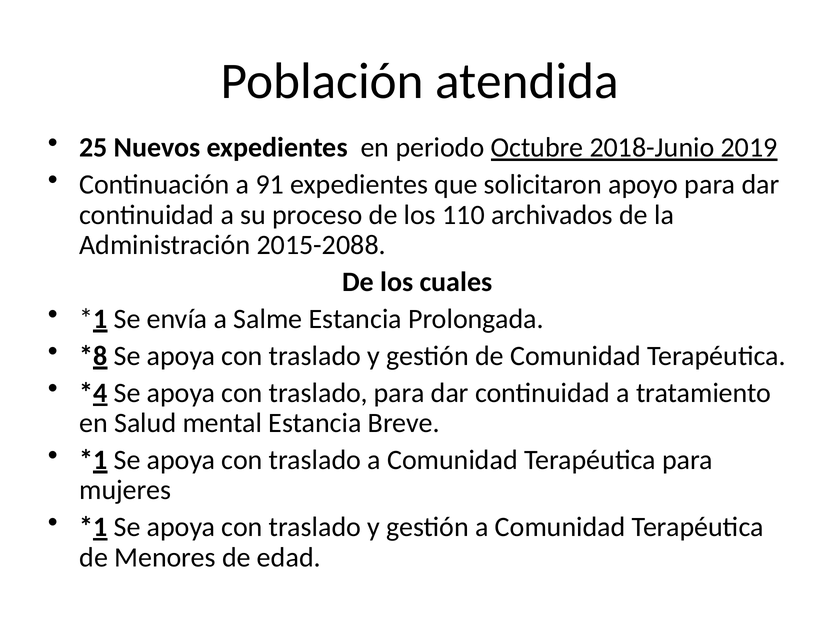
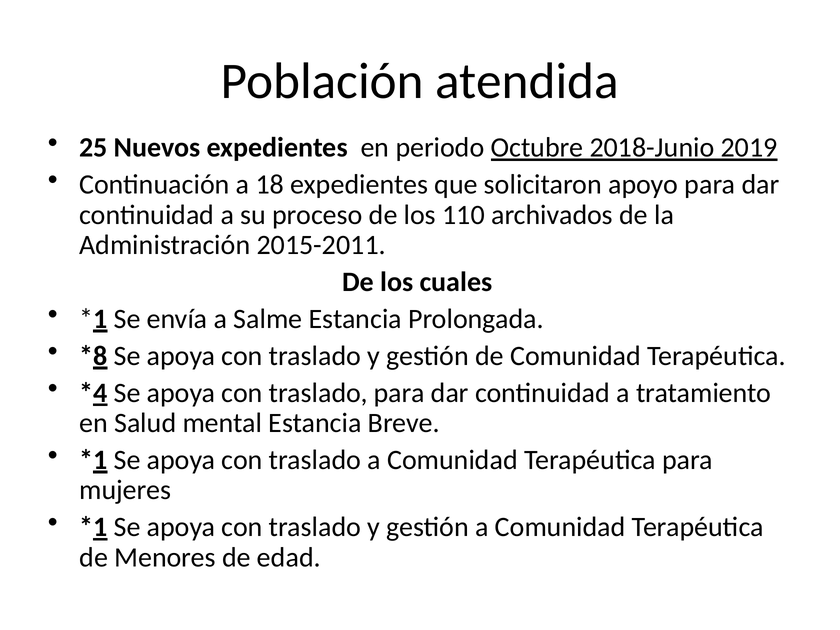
91: 91 -> 18
2015-2088: 2015-2088 -> 2015-2011
